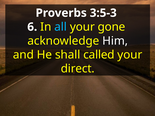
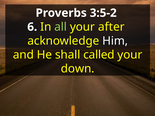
3:5-3: 3:5-3 -> 3:5-2
all colour: light blue -> light green
gone: gone -> after
direct: direct -> down
